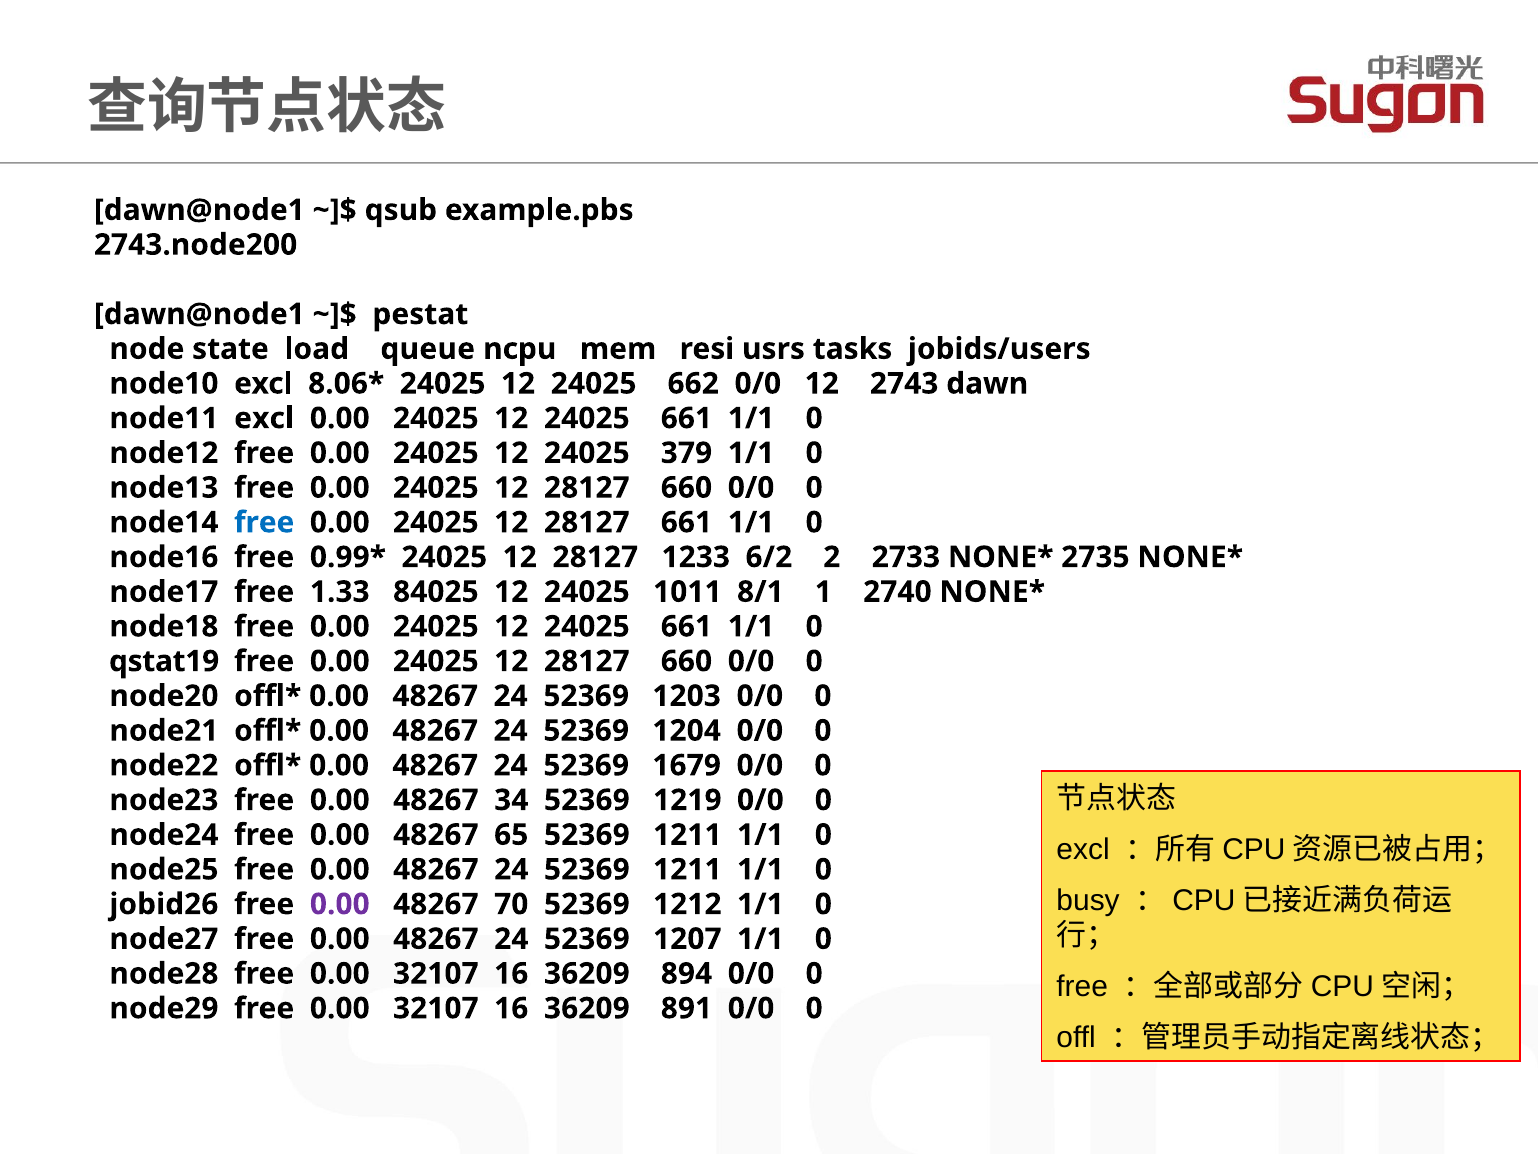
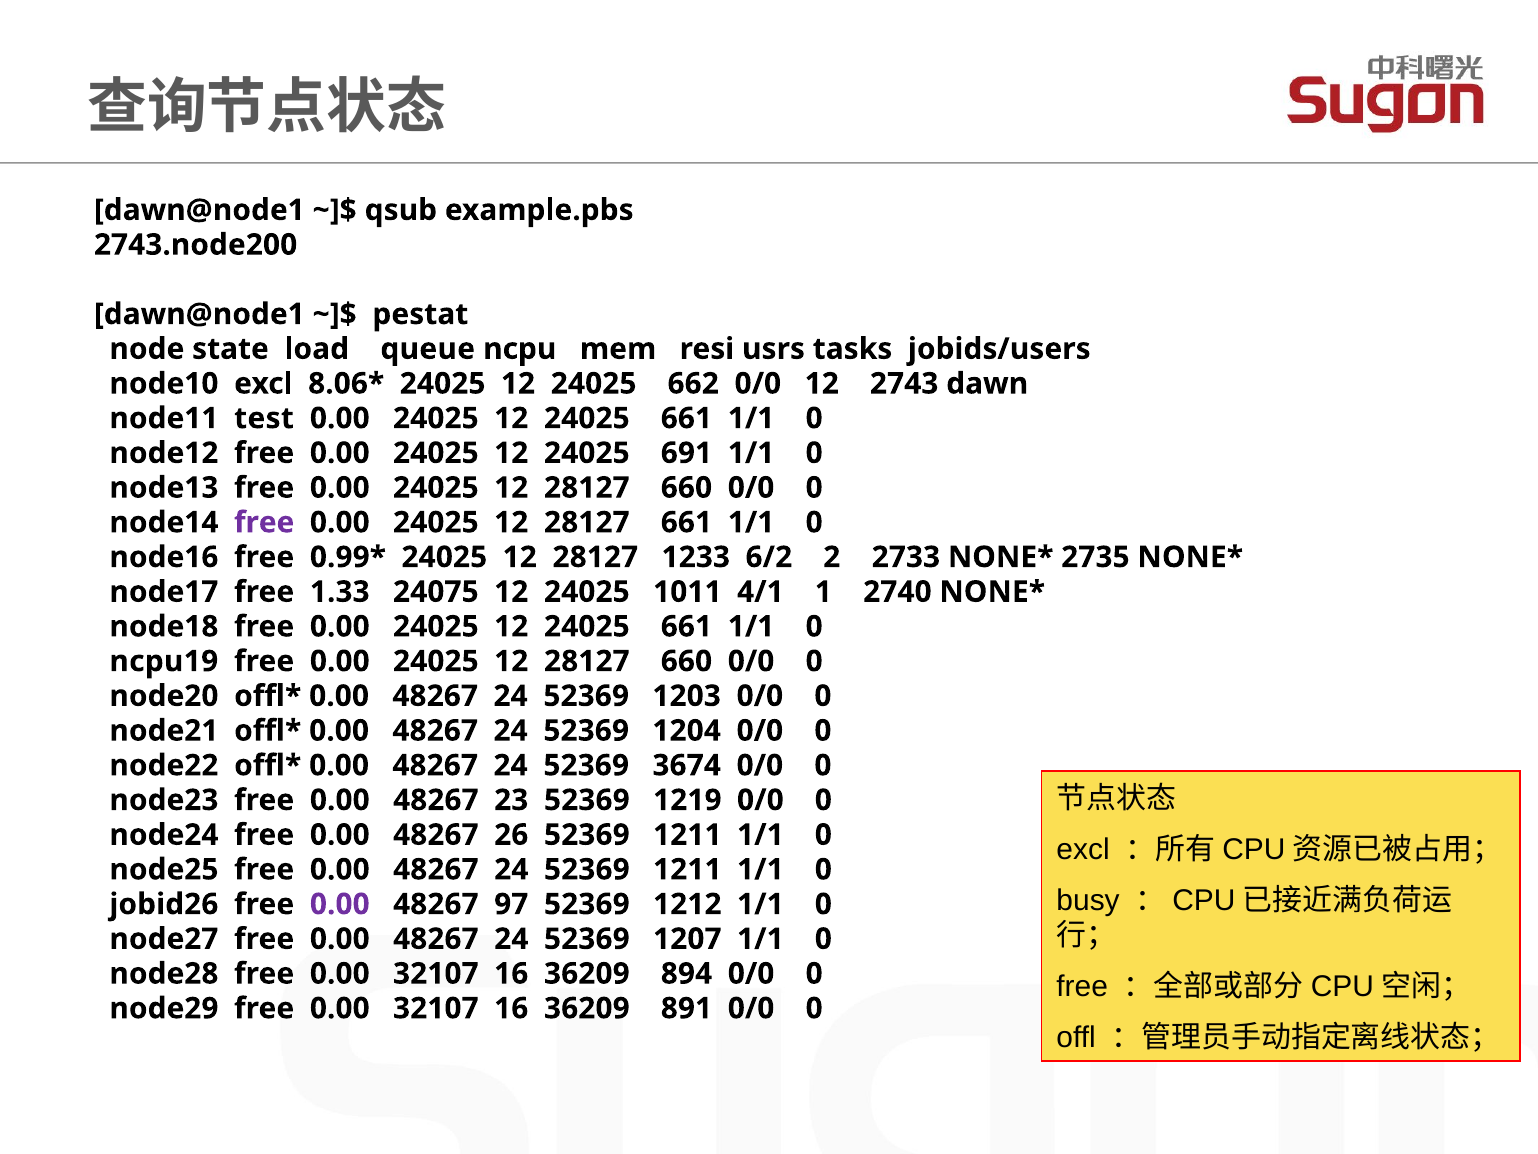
node11 excl: excl -> test
379: 379 -> 691
free at (264, 522) colour: blue -> purple
84025: 84025 -> 24075
8/1: 8/1 -> 4/1
qstat19: qstat19 -> ncpu19
1679: 1679 -> 3674
34: 34 -> 23
65: 65 -> 26
70: 70 -> 97
